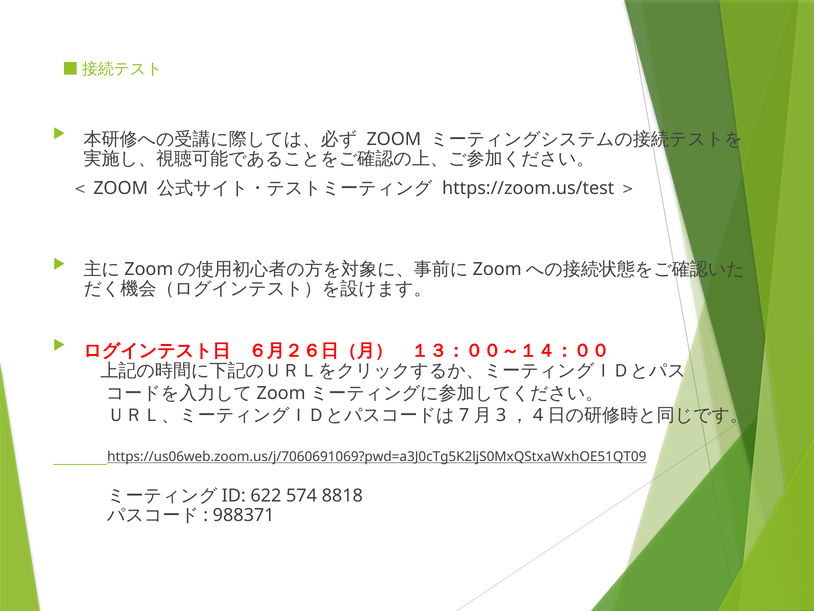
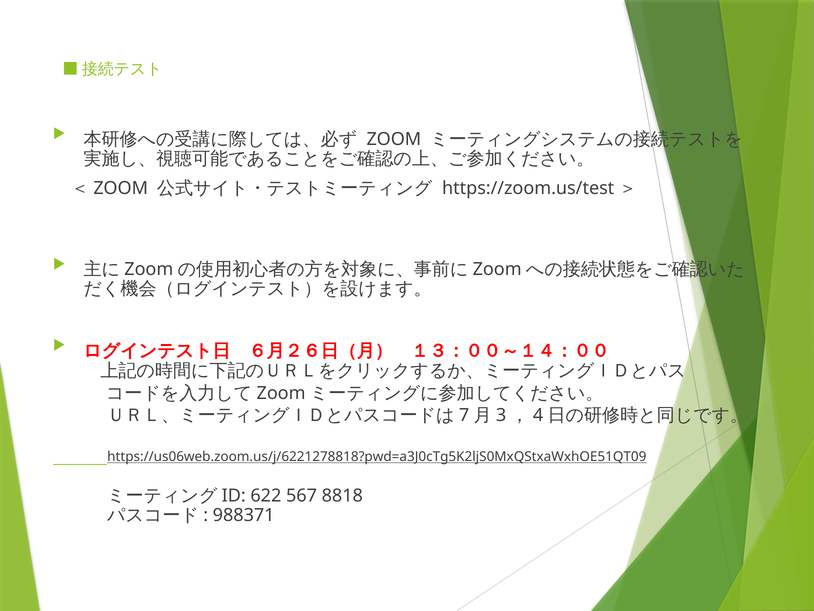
https://us06web.zoom.us/j/7060691069?pwd=a3J0cTg5K2ljS0MxQStxaWxhOE51QT09: https://us06web.zoom.us/j/7060691069?pwd=a3J0cTg5K2ljS0MxQStxaWxhOE51QT09 -> https://us06web.zoom.us/j/6221278818?pwd=a3J0cTg5K2ljS0MxQStxaWxhOE51QT09
574: 574 -> 567
